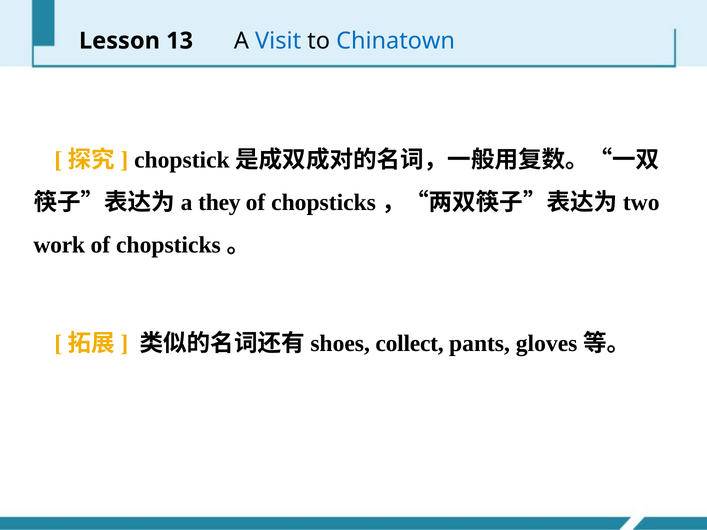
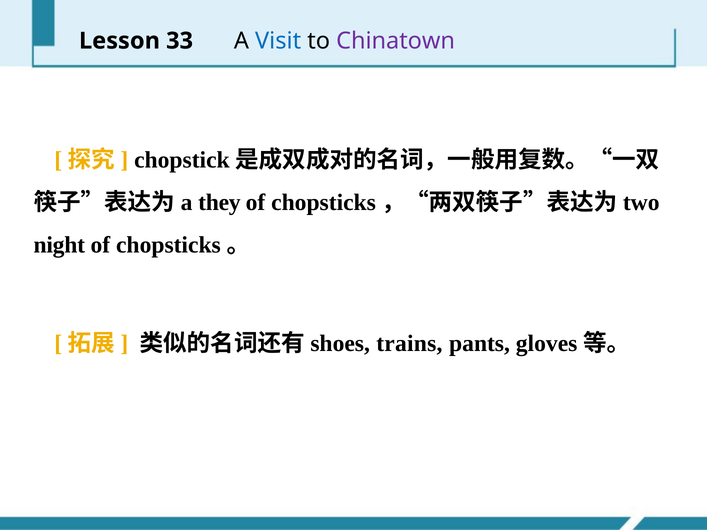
13: 13 -> 33
Chinatown colour: blue -> purple
work: work -> night
collect: collect -> trains
